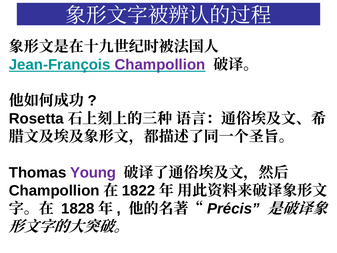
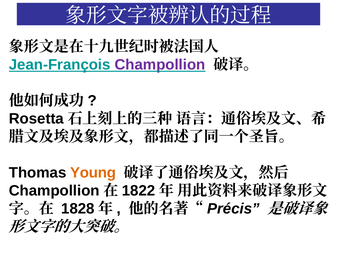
Young colour: purple -> orange
